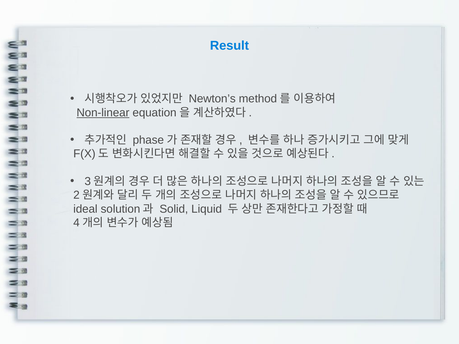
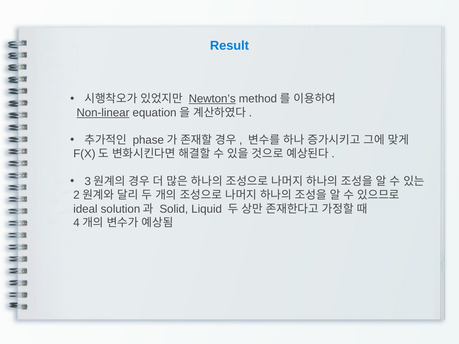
Newton’s underline: none -> present
